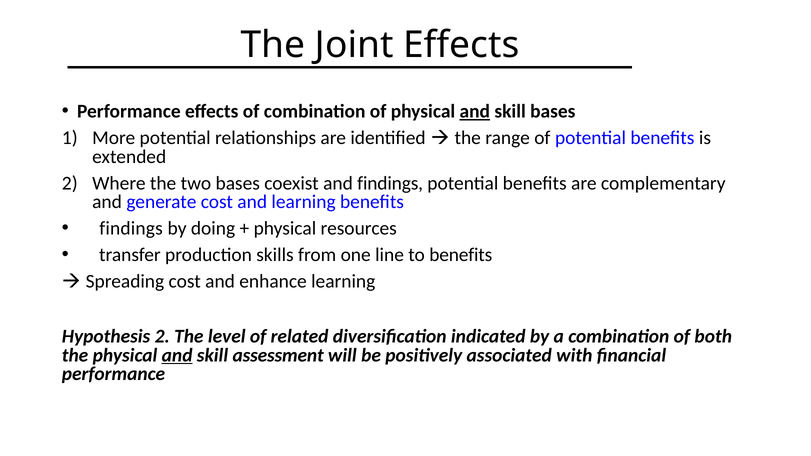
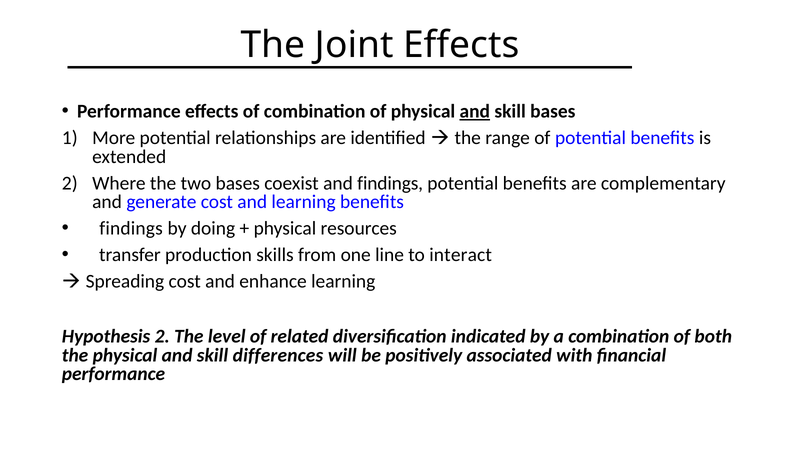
to benefits: benefits -> interact
and at (177, 355) underline: present -> none
assessment: assessment -> differences
